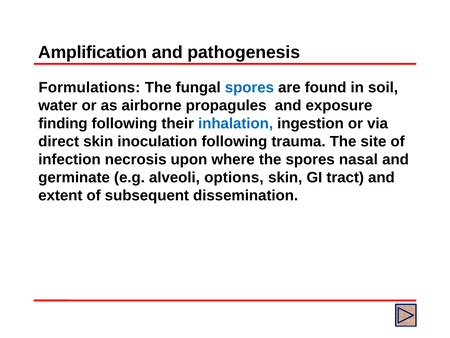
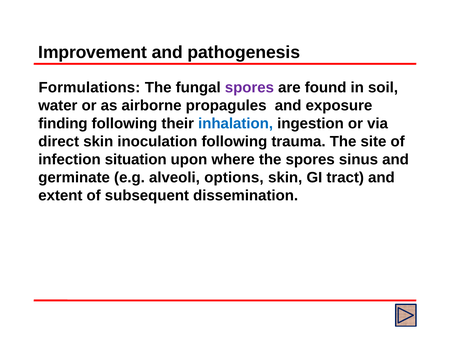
Amplification: Amplification -> Improvement
spores at (249, 87) colour: blue -> purple
necrosis: necrosis -> situation
nasal: nasal -> sinus
